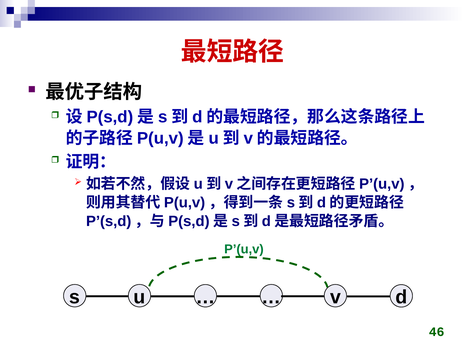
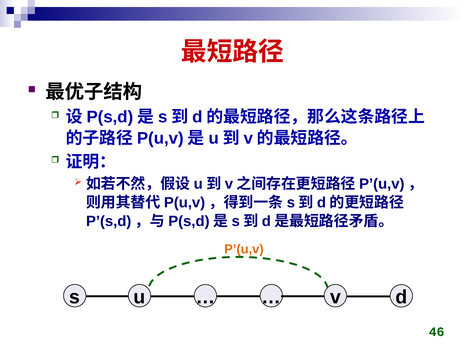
P’(u,v colour: green -> orange
